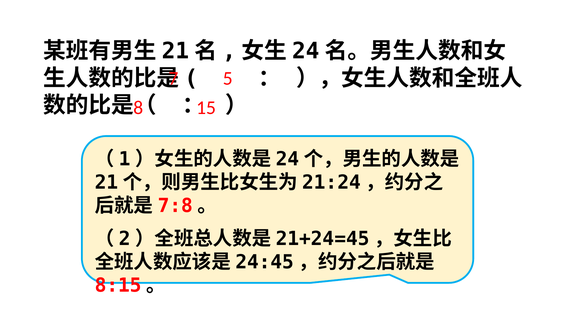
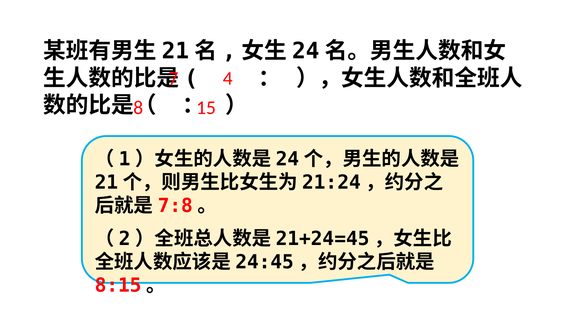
5: 5 -> 4
